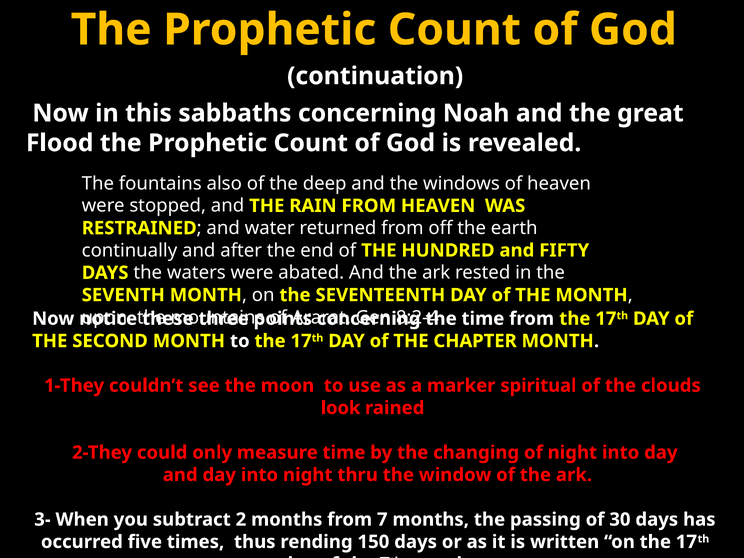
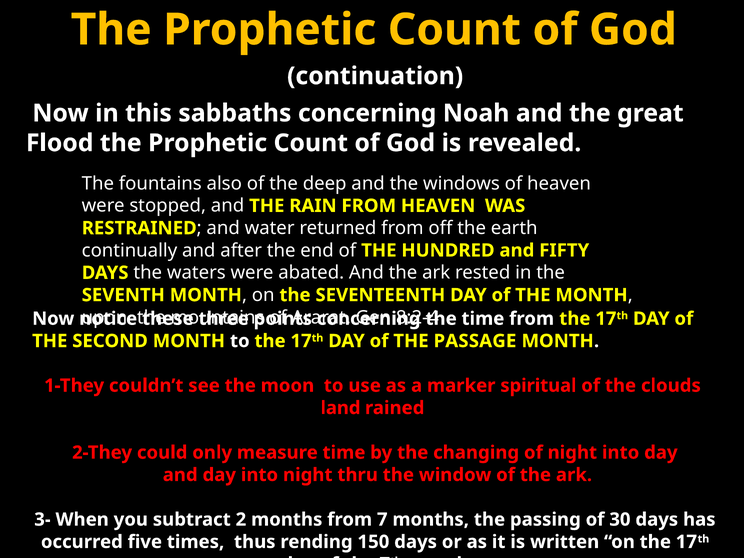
CHAPTER: CHAPTER -> PASSAGE
look: look -> land
